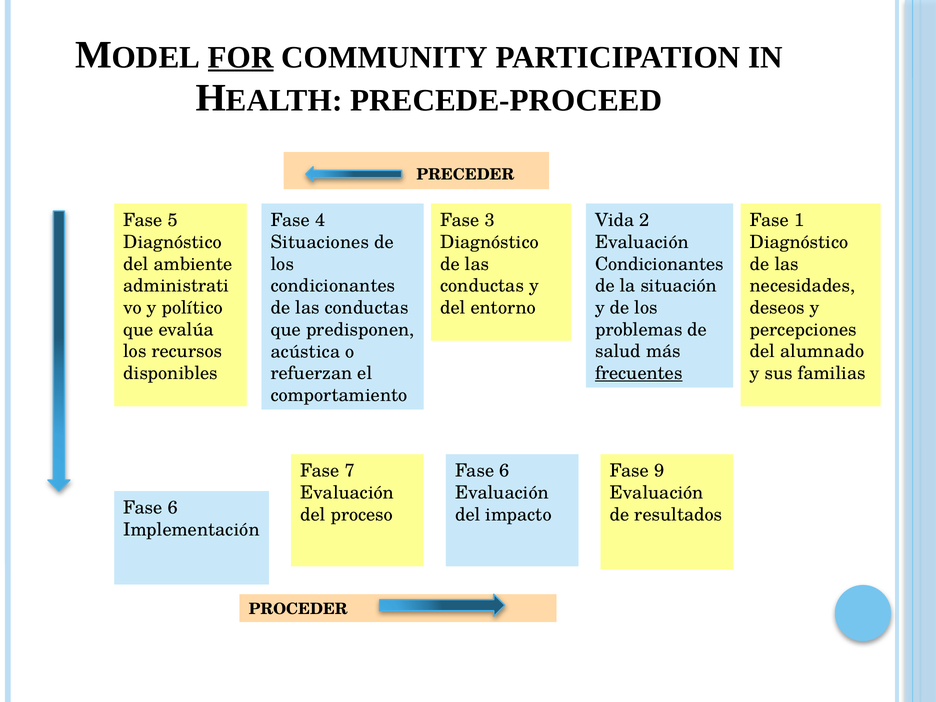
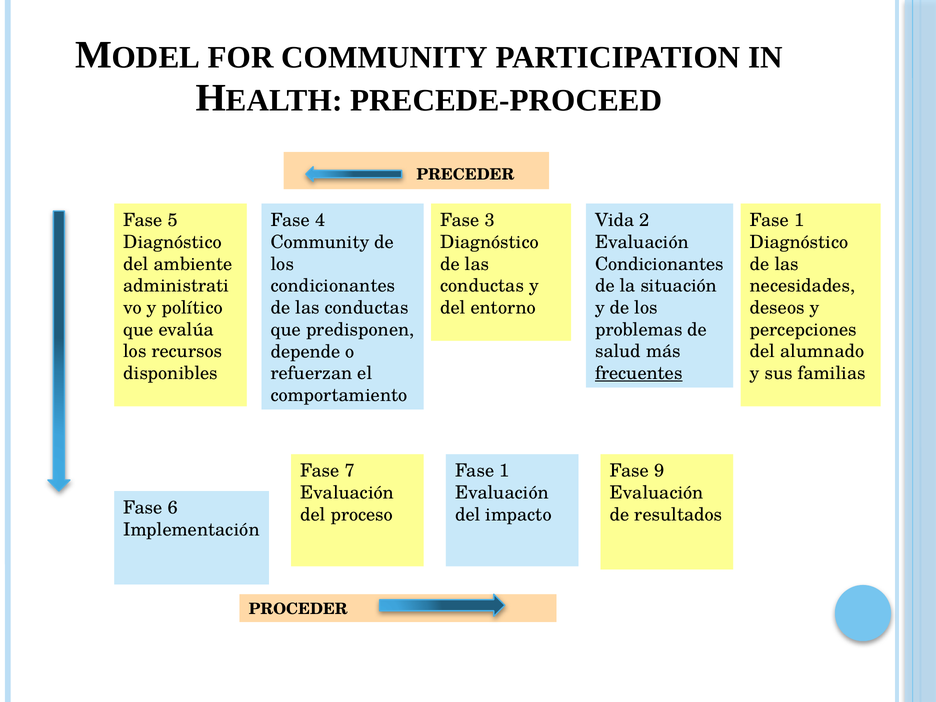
FOR underline: present -> none
Situaciones at (320, 242): Situaciones -> Community
acústica: acústica -> depende
6 at (504, 471): 6 -> 1
